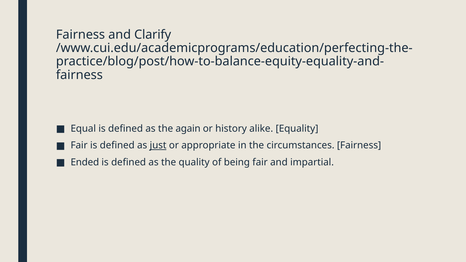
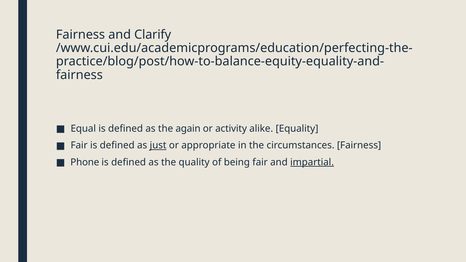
history: history -> activity
Ended: Ended -> Phone
impartial underline: none -> present
